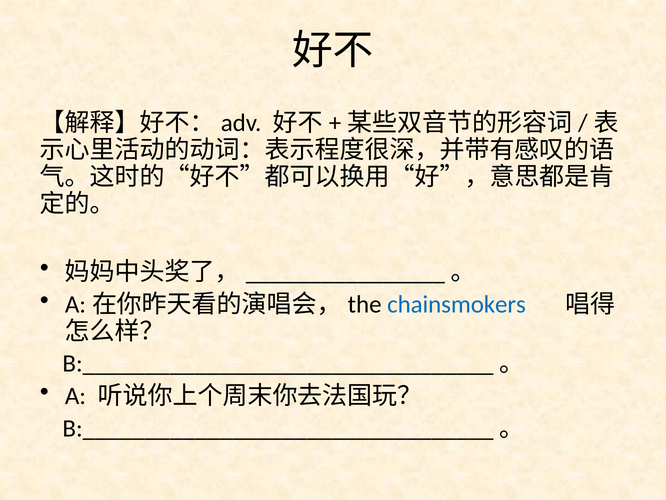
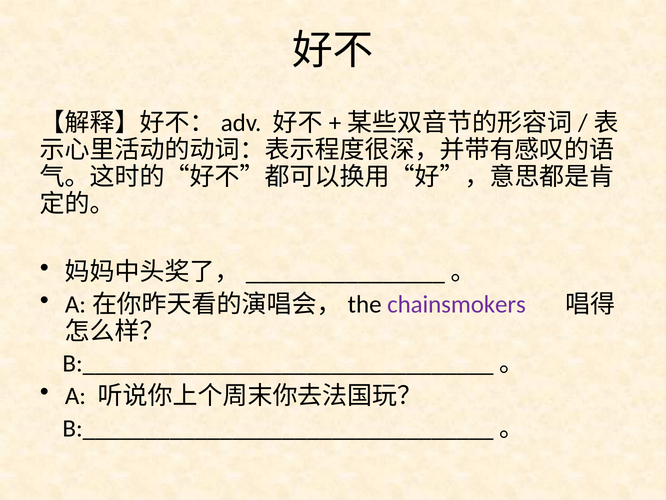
chainsmokers colour: blue -> purple
